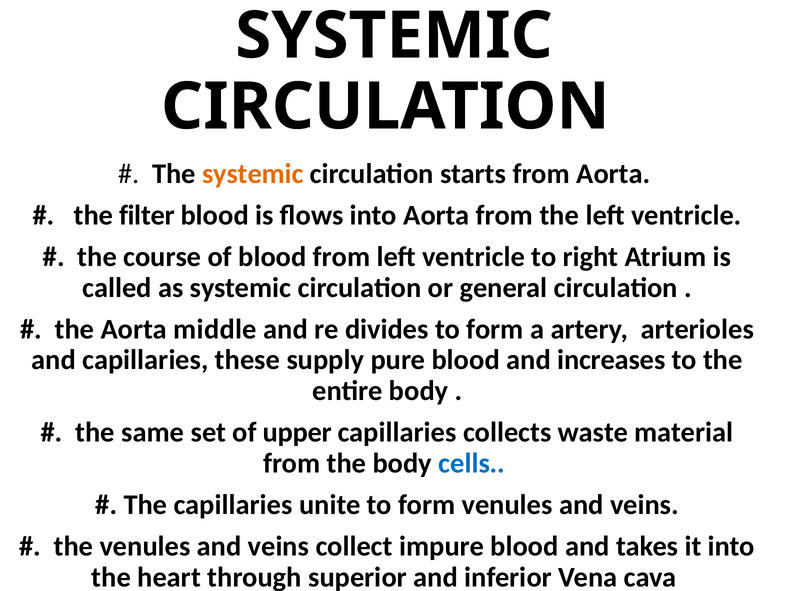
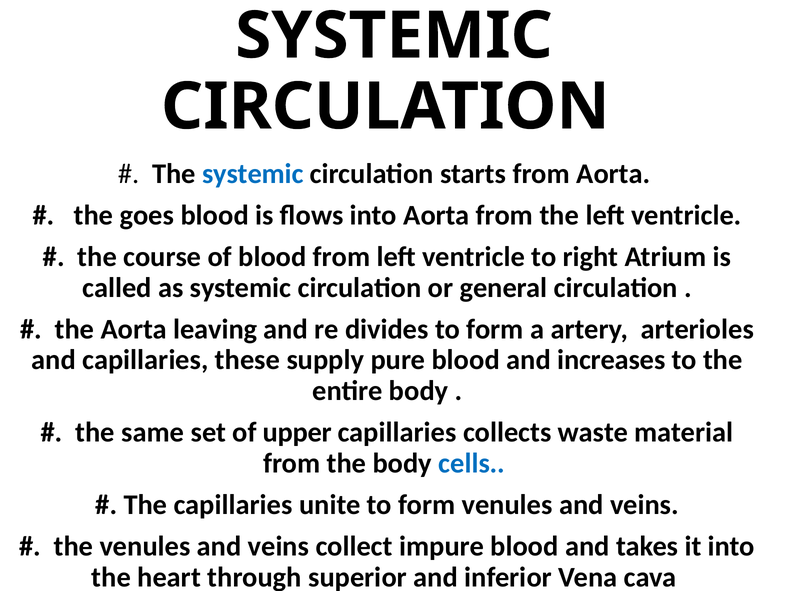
systemic at (253, 174) colour: orange -> blue
filter: filter -> goes
middle: middle -> leaving
